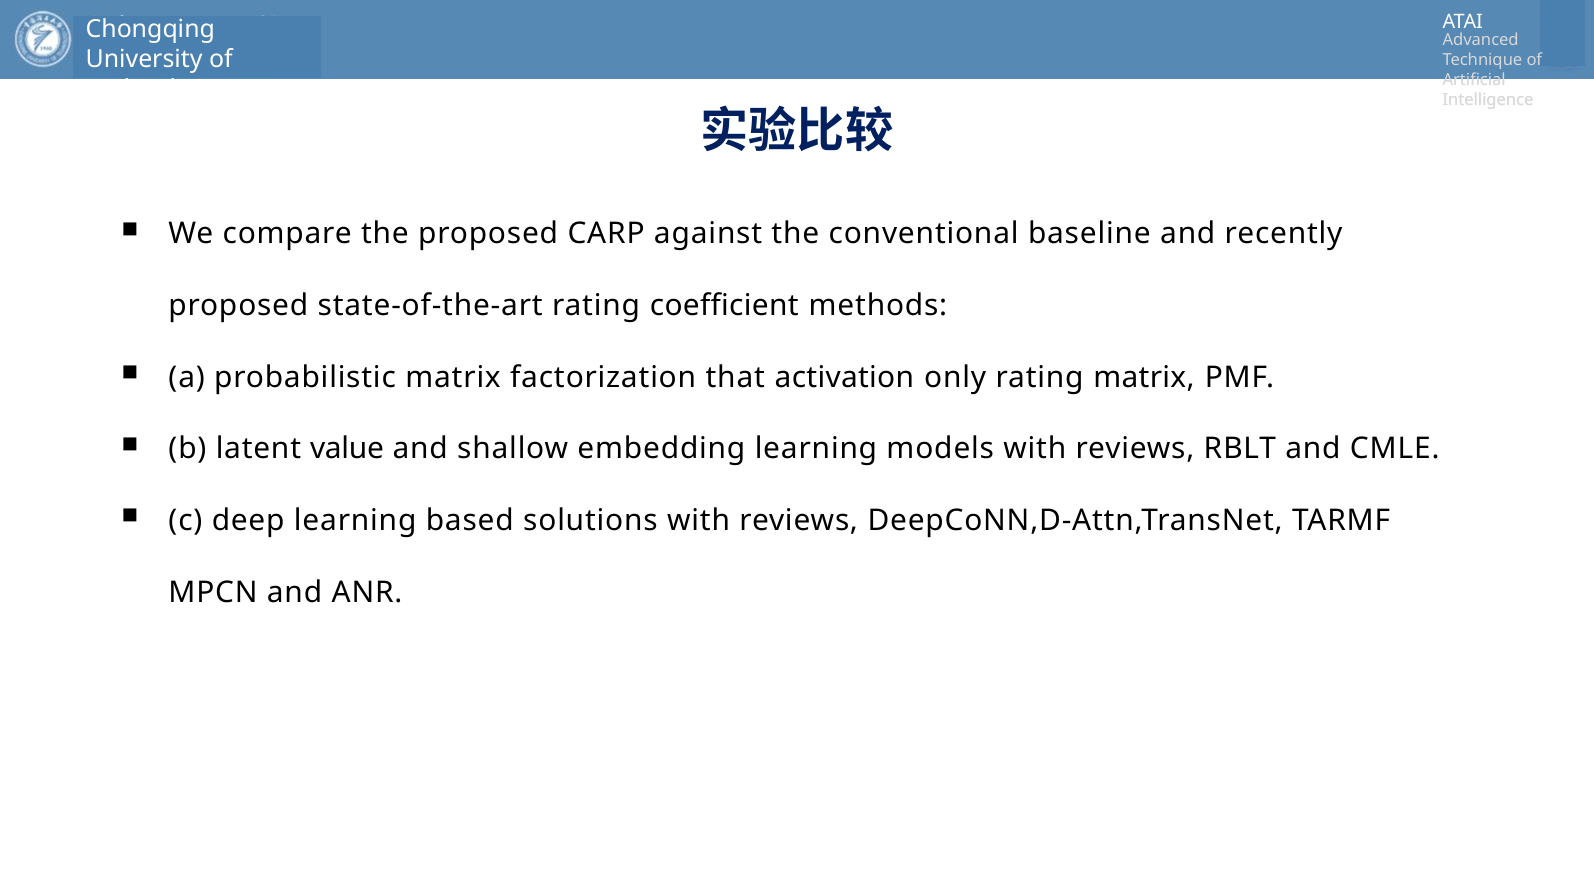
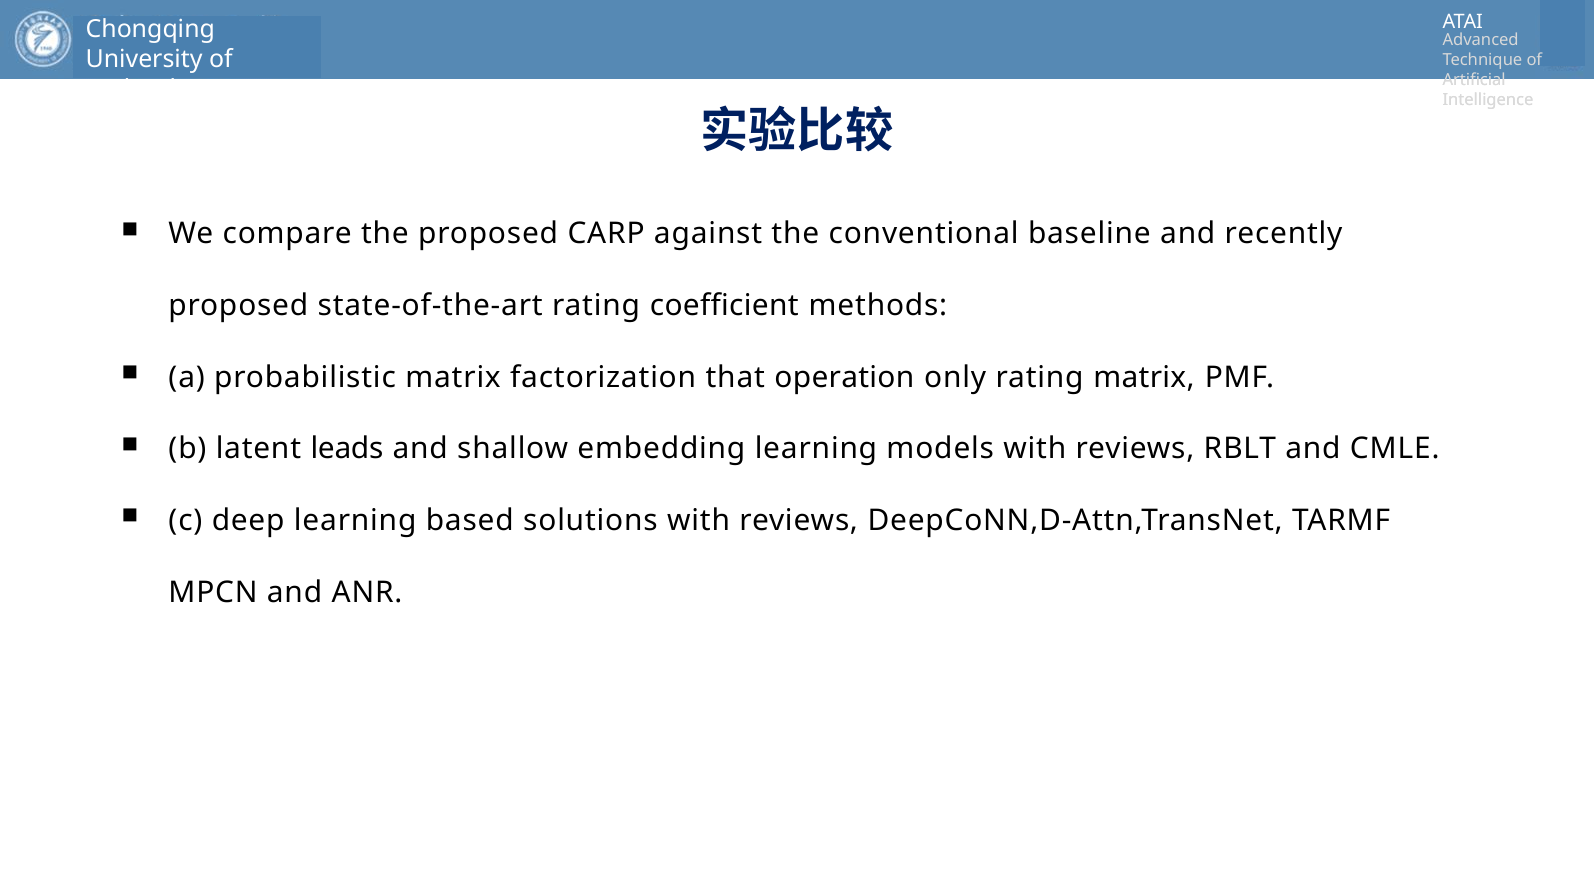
activation: activation -> operation
value: value -> leads
